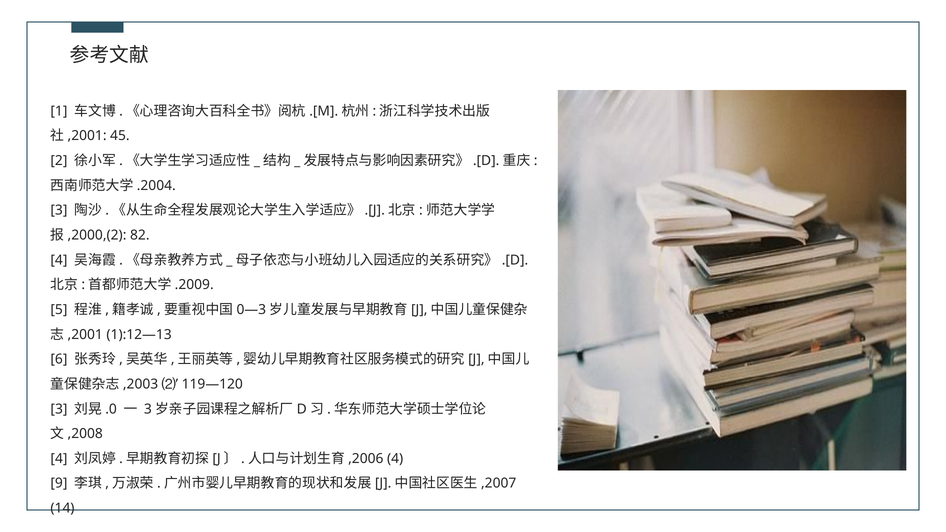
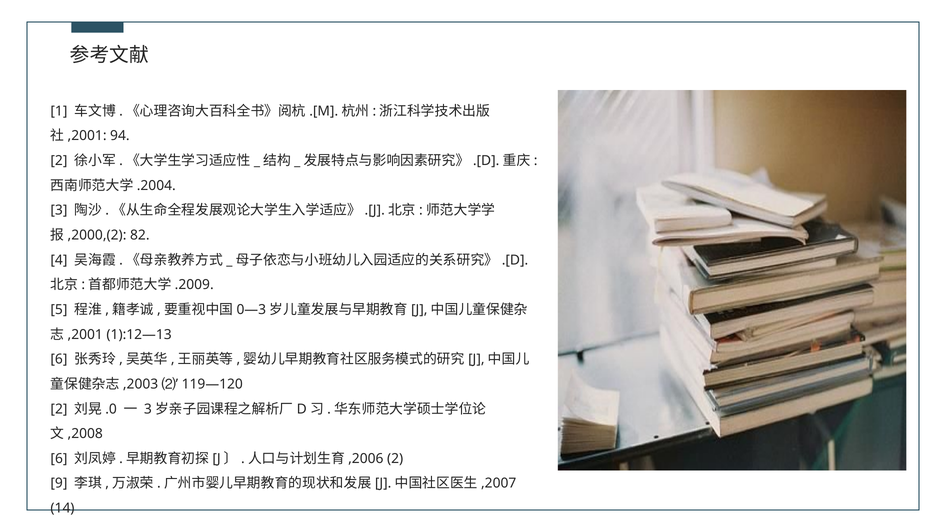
45: 45 -> 94
3 at (59, 409): 3 -> 2
4 at (59, 459): 4 -> 6
4 at (395, 459): 4 -> 2
